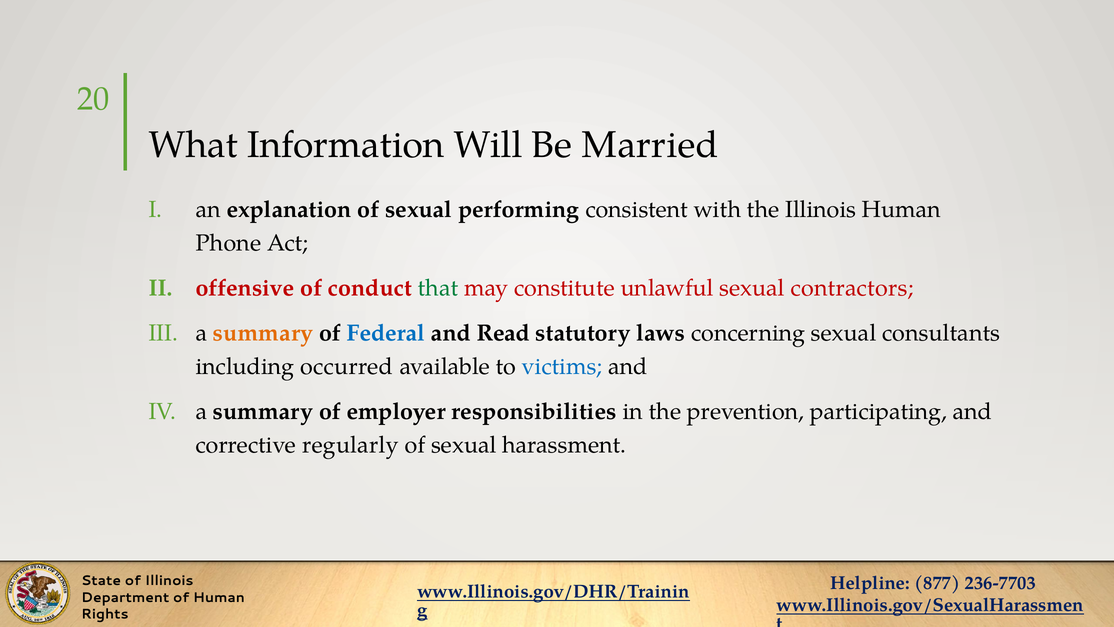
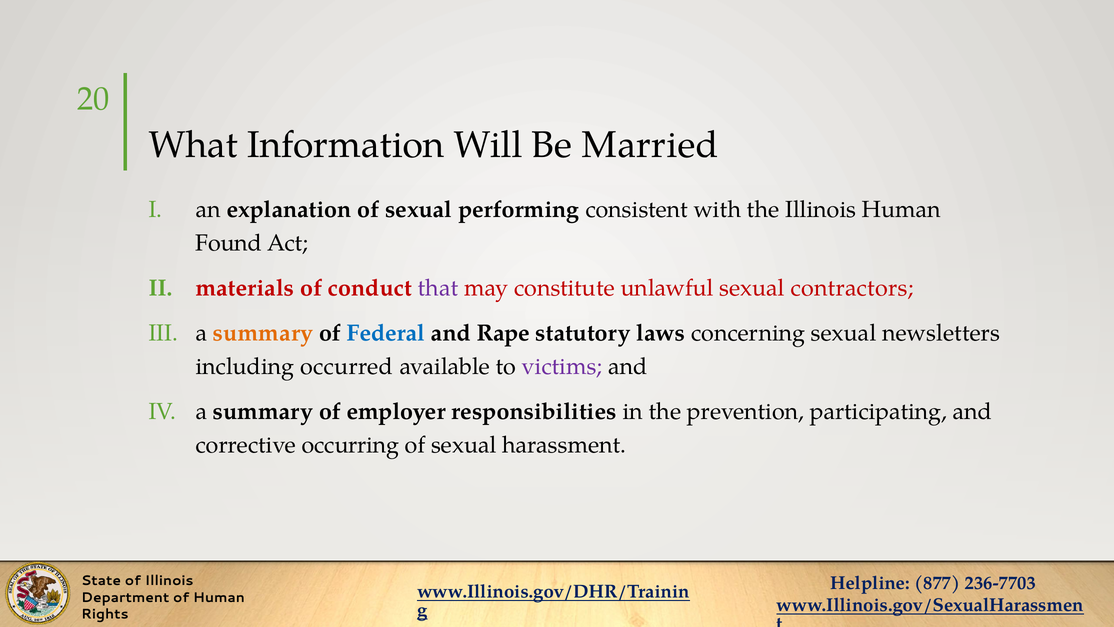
Phone: Phone -> Found
offensive: offensive -> materials
that colour: green -> purple
Read: Read -> Rape
consultants: consultants -> newsletters
victims colour: blue -> purple
regularly: regularly -> occurring
